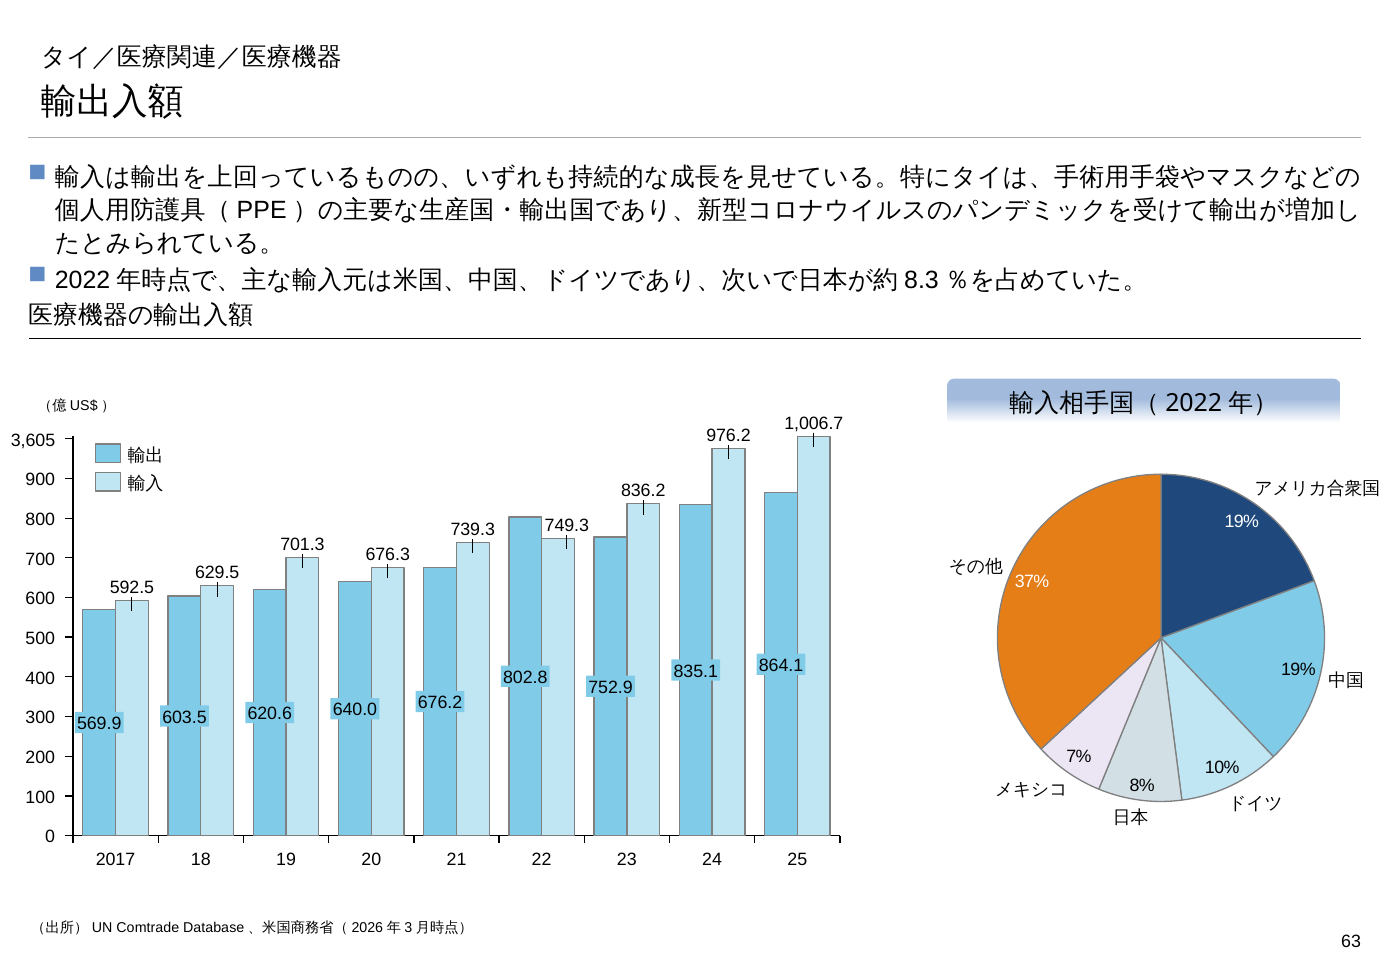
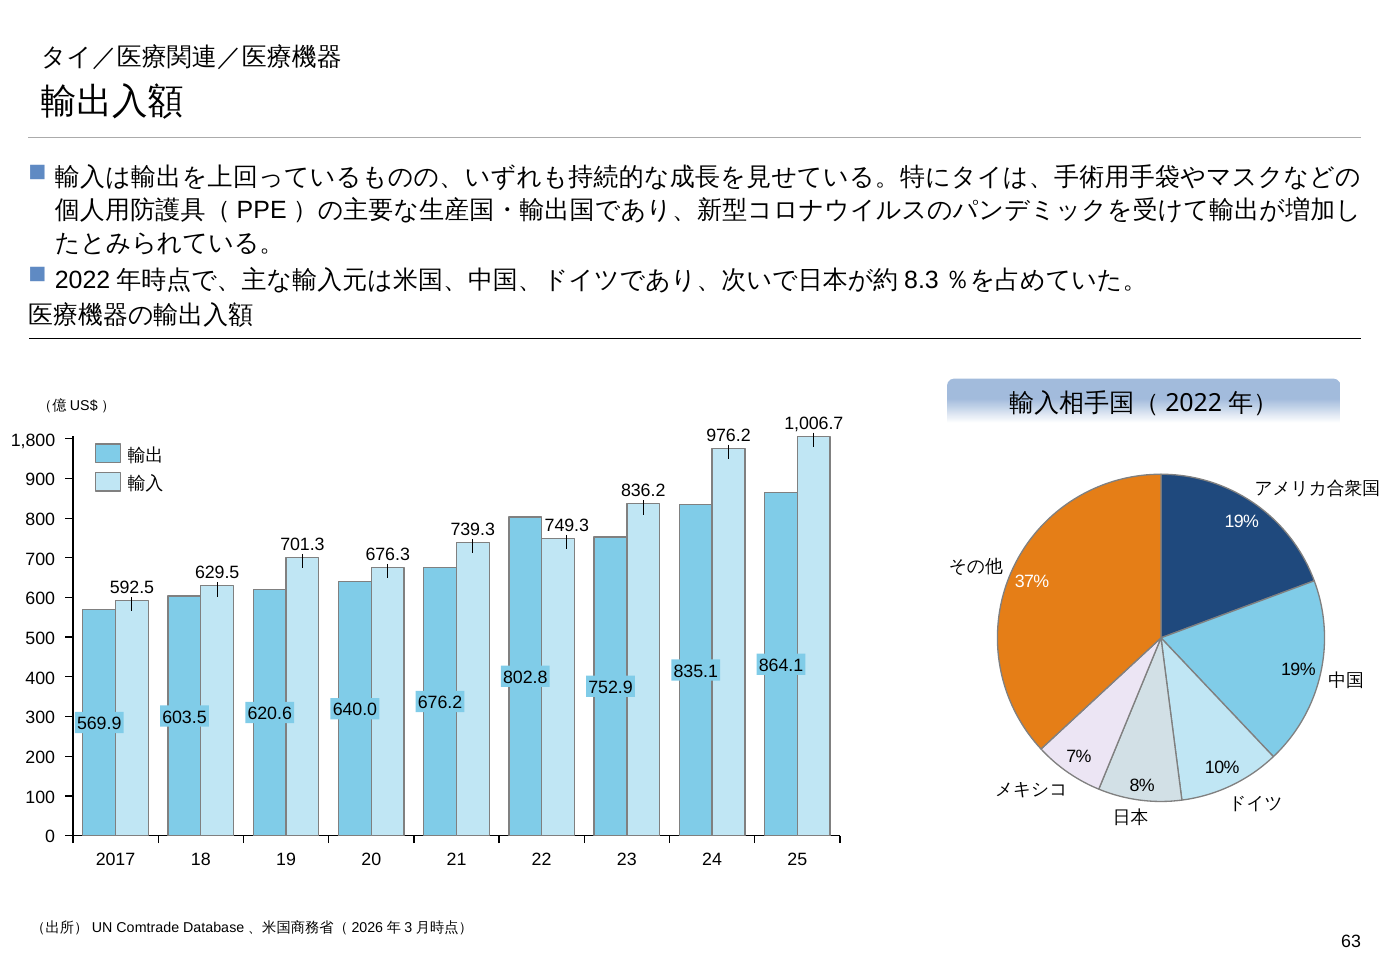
3,605: 3,605 -> 1,800
